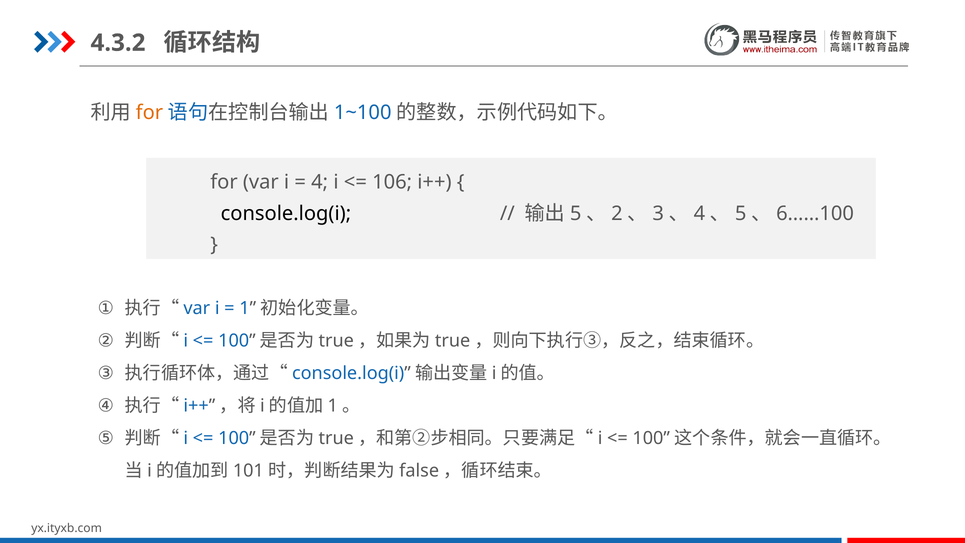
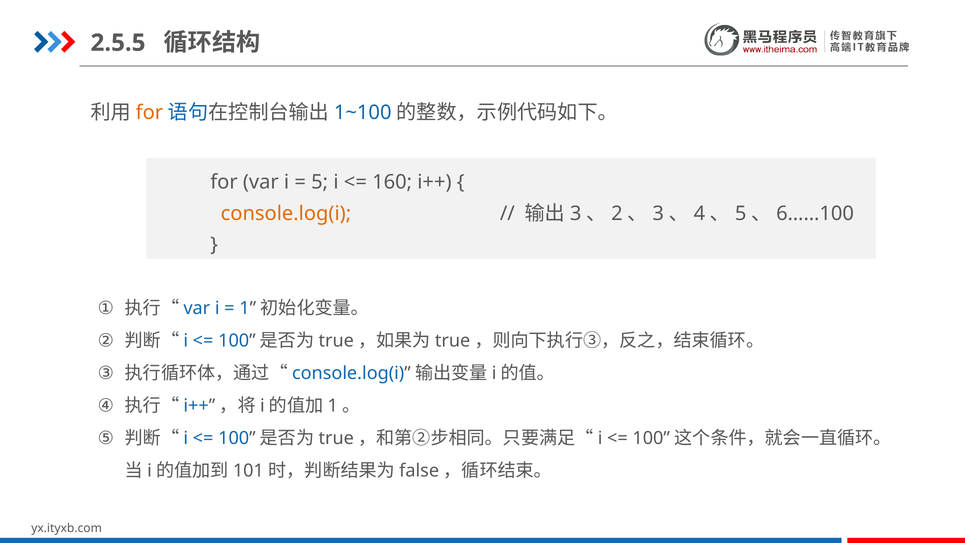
4.3.2: 4.3.2 -> 2.5.5
4 at (320, 182): 4 -> 5
106: 106 -> 160
console.log(i colour: black -> orange
5 at (576, 213): 5 -> 3
